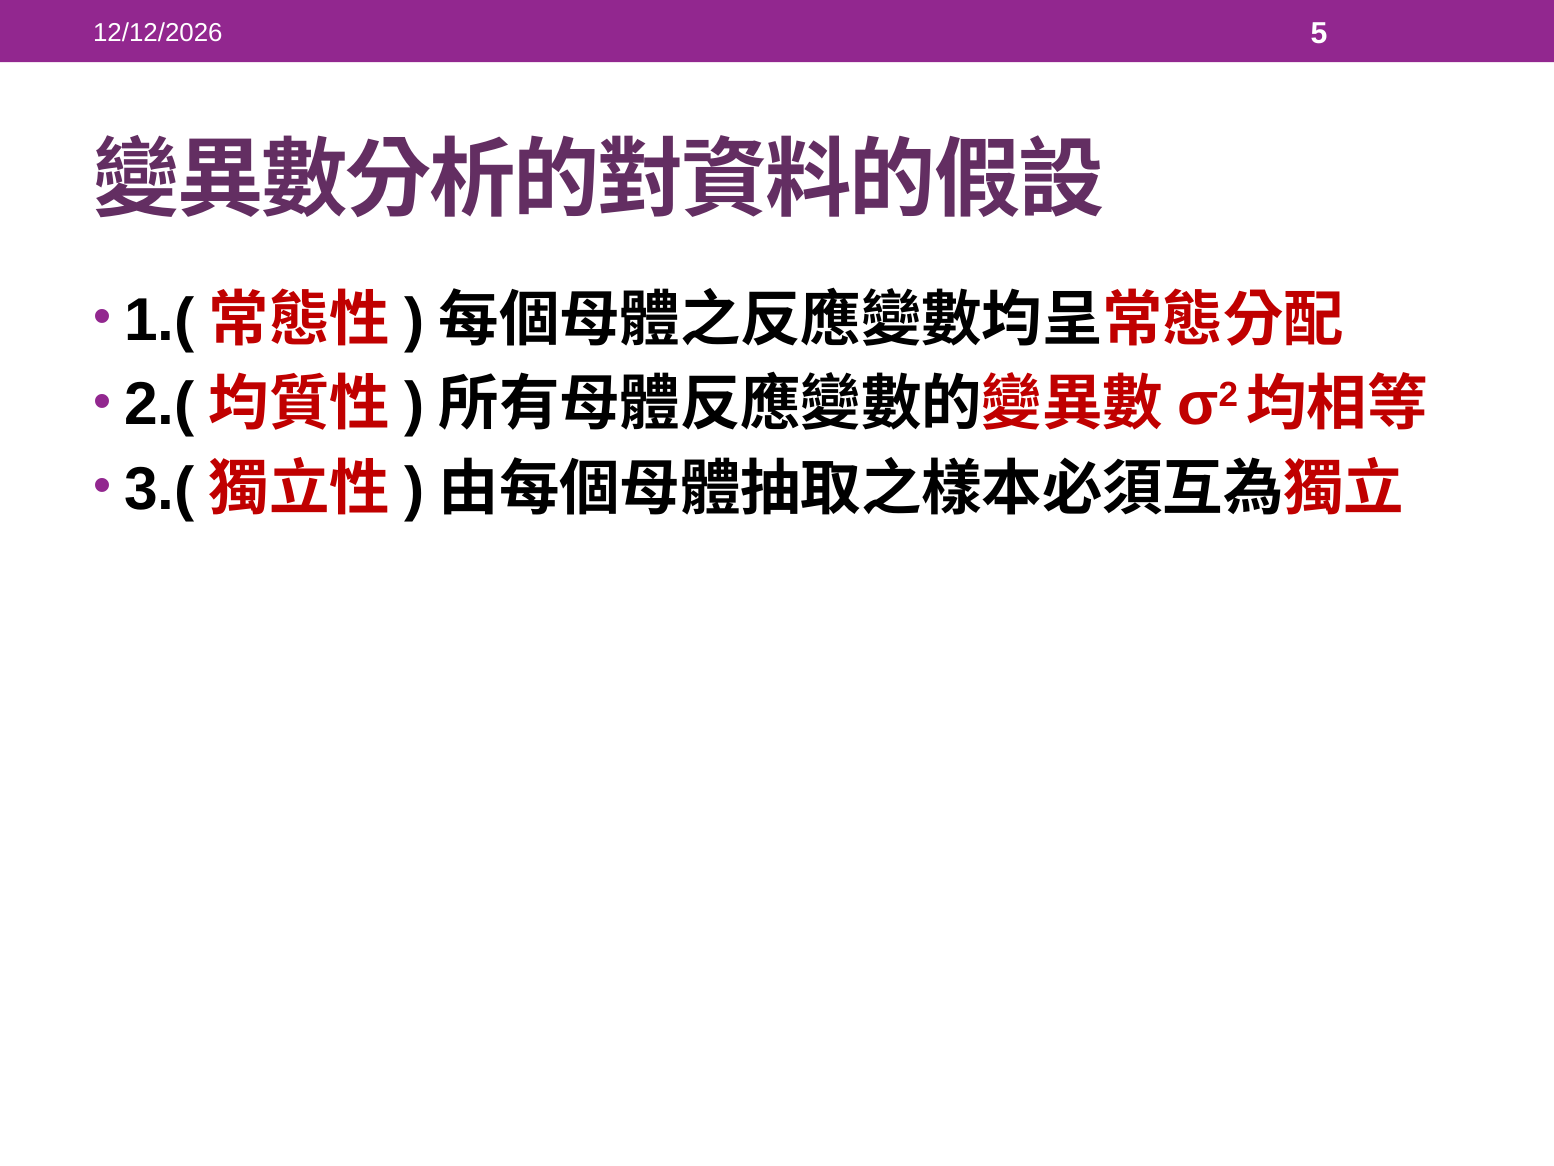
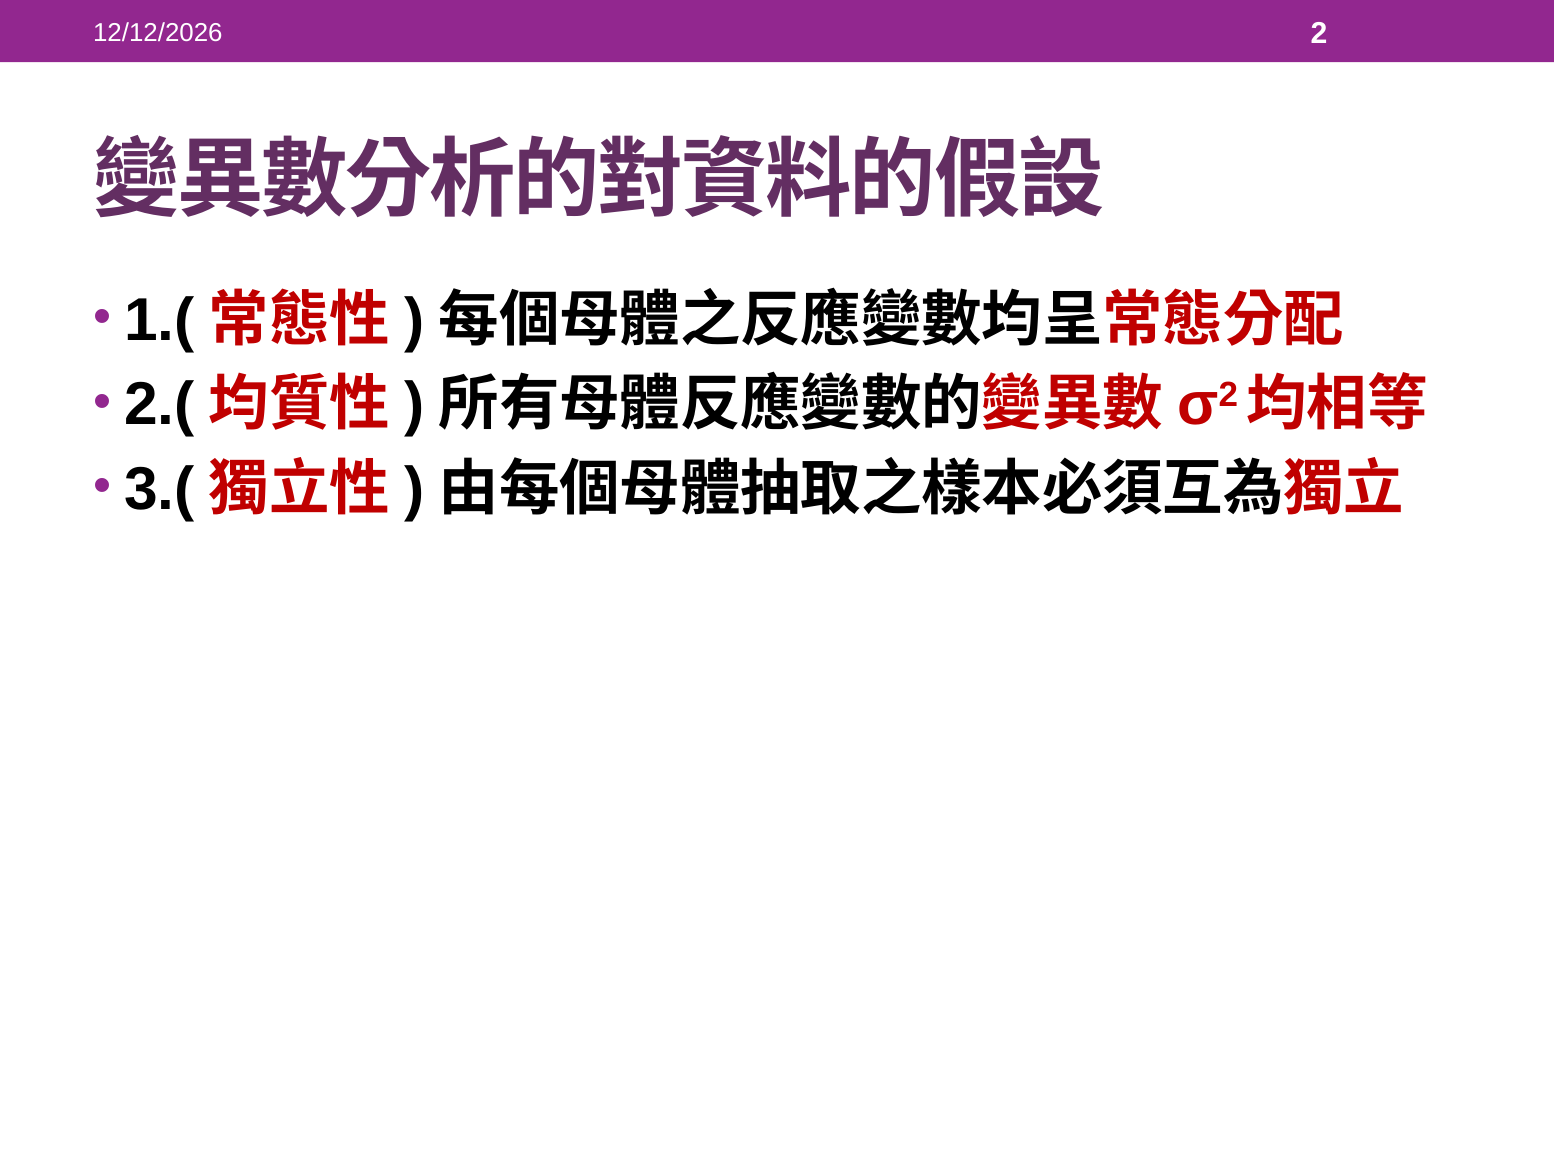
5: 5 -> 2
